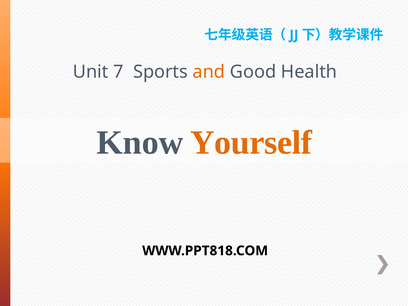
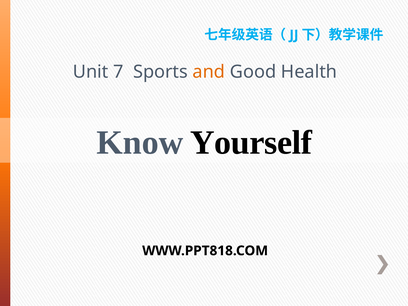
Yourself colour: orange -> black
